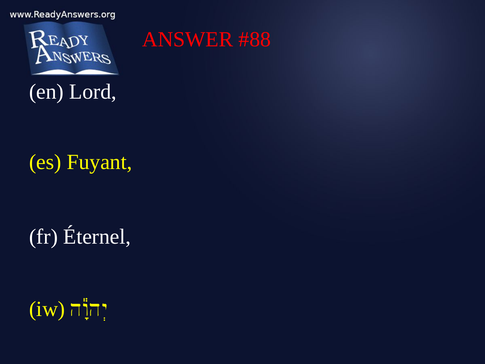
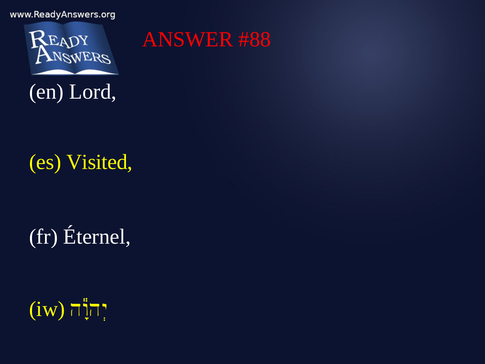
Fuyant: Fuyant -> Visited
